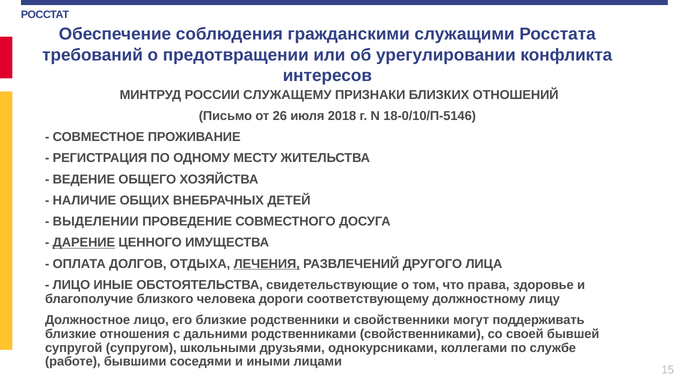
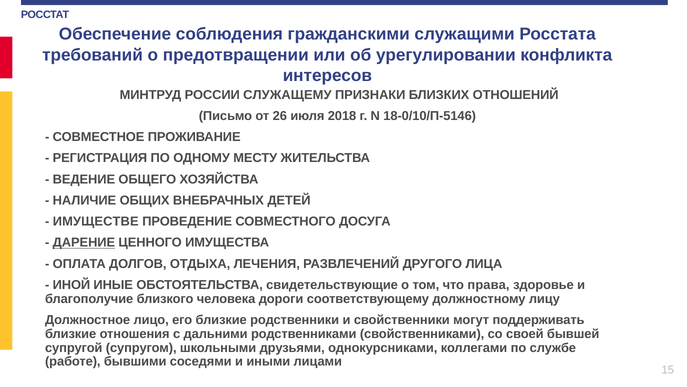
ВЫДЕЛЕНИИ: ВЫДЕЛЕНИИ -> ИМУЩЕСТВЕ
ЛЕЧЕНИЯ underline: present -> none
ЛИЦО at (71, 284): ЛИЦО -> ИНОЙ
